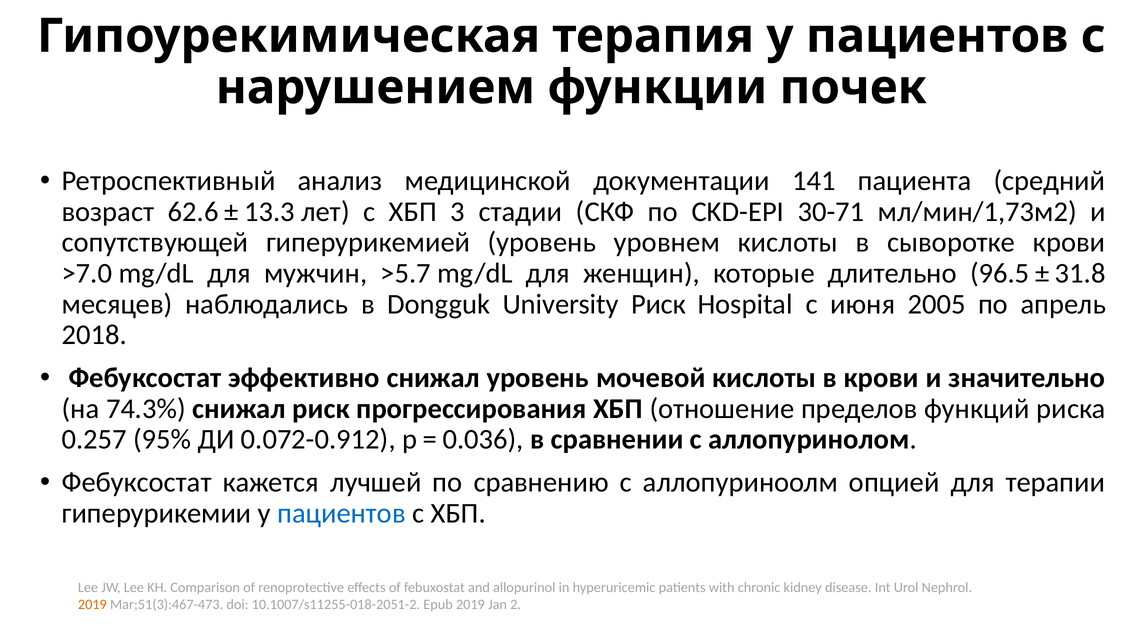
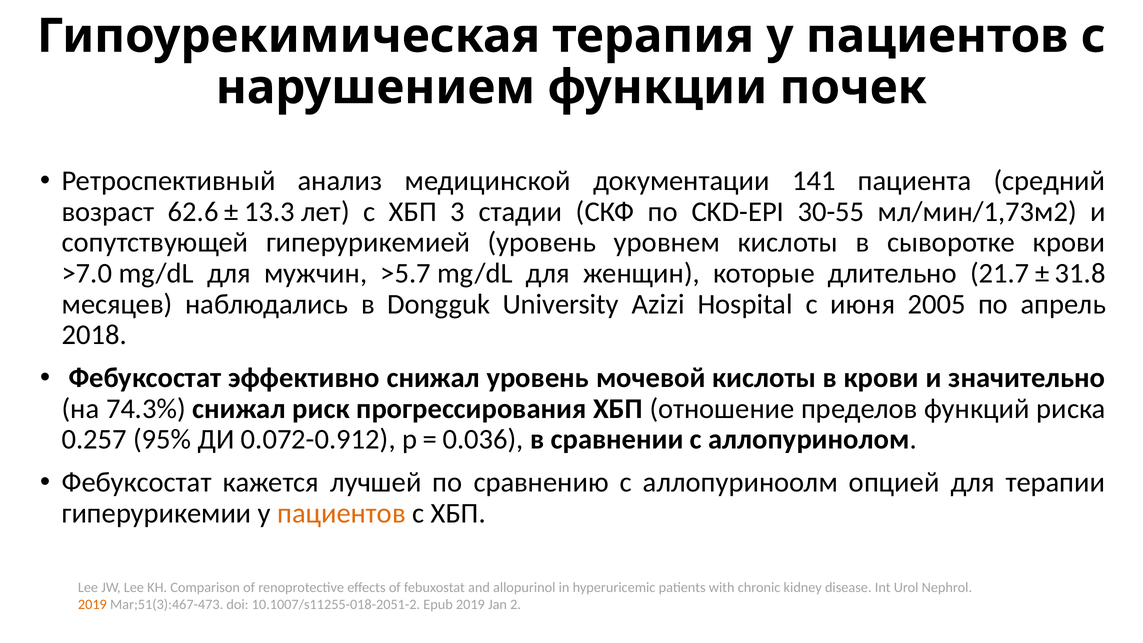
30-71: 30-71 -> 30-55
96.5: 96.5 -> 21.7
University Риск: Риск -> Azizi
пациентов at (341, 513) colour: blue -> orange
